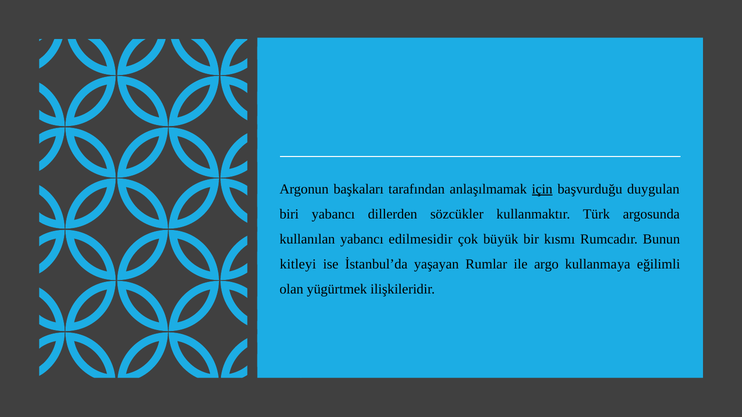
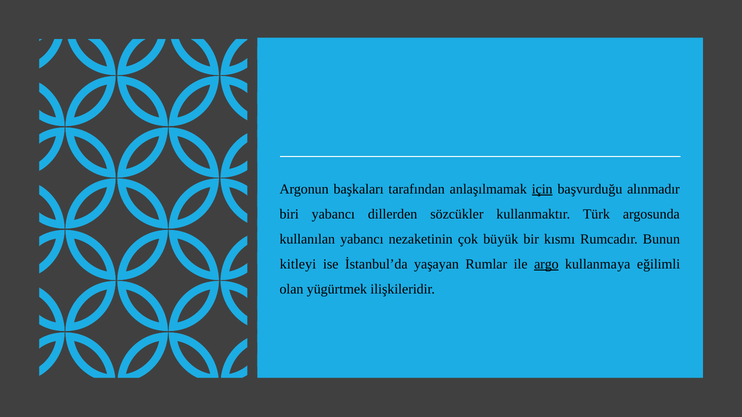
duygulan: duygulan -> alınmadır
edilmesidir: edilmesidir -> nezaketinin
argo underline: none -> present
